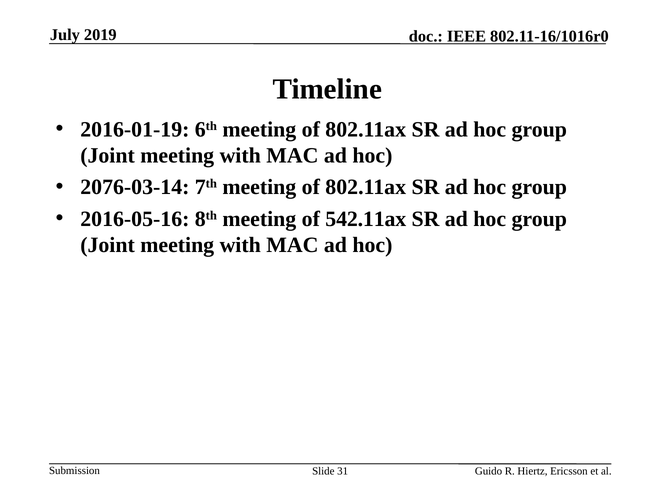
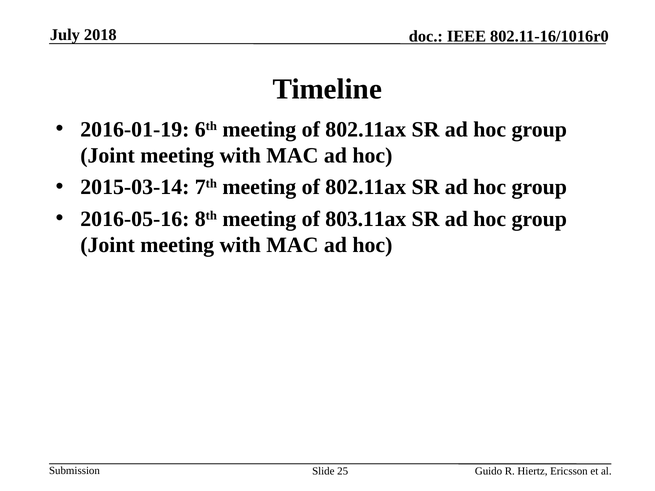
2019: 2019 -> 2018
2076-03-14: 2076-03-14 -> 2015-03-14
542.11ax: 542.11ax -> 803.11ax
31: 31 -> 25
